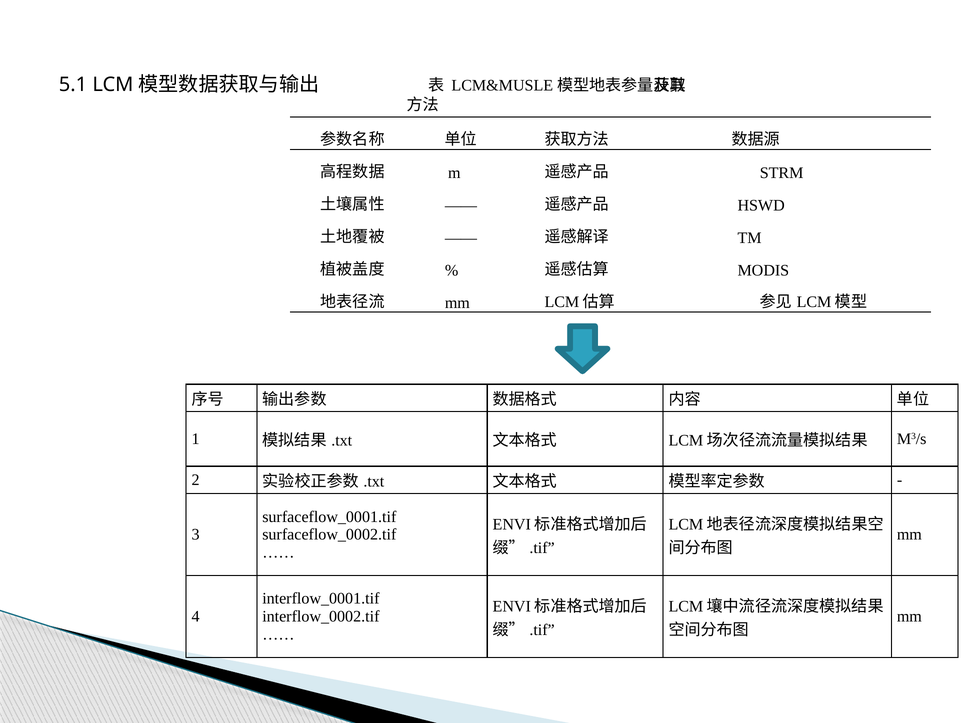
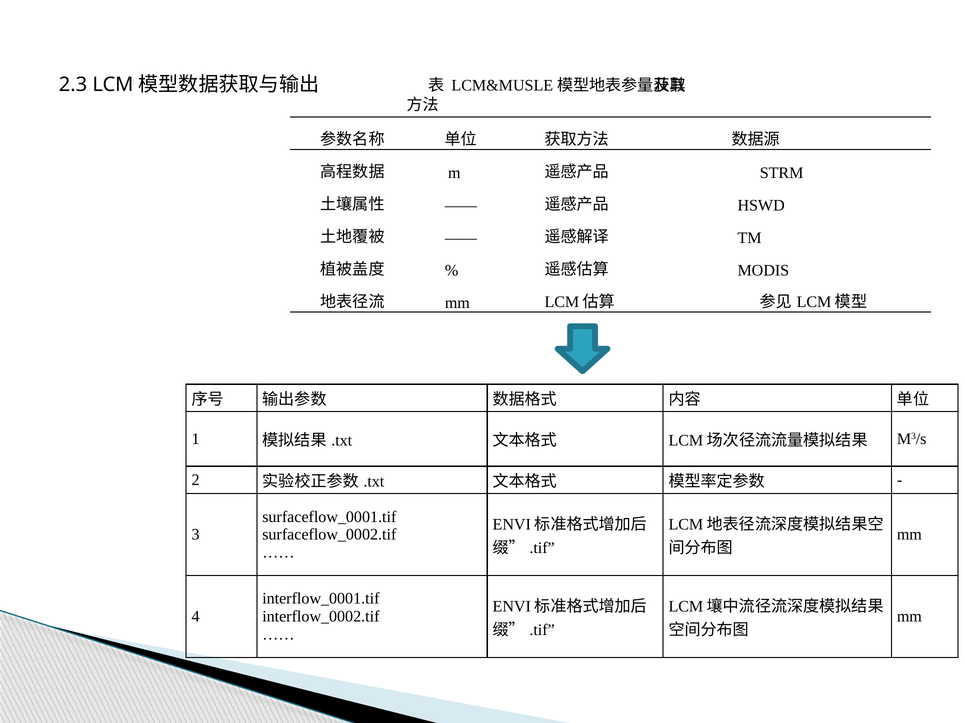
5.1: 5.1 -> 2.3
